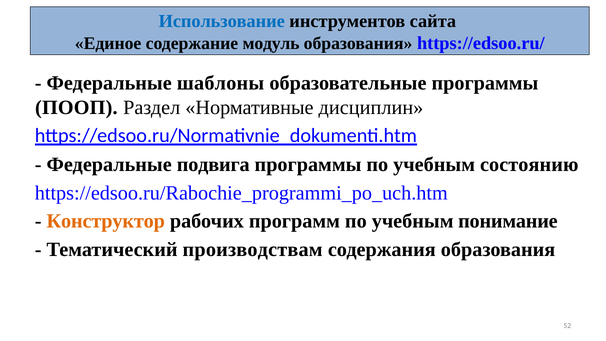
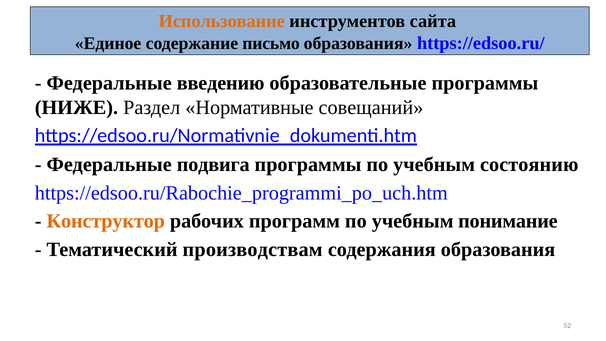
Использование colour: blue -> orange
модуль: модуль -> письмо
шаблоны: шаблоны -> введению
ПООП: ПООП -> НИЖЕ
дисциплин: дисциплин -> совещаний
